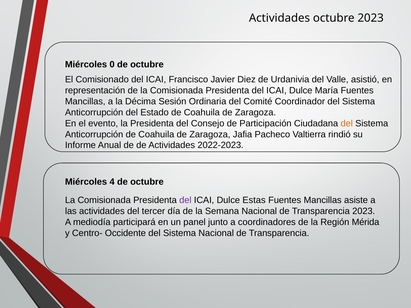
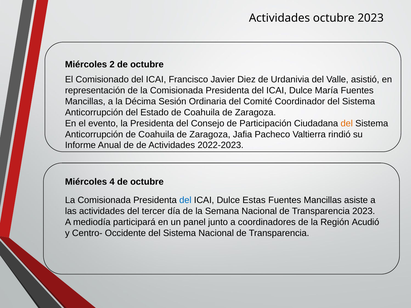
0: 0 -> 2
del at (185, 200) colour: purple -> blue
Mérida: Mérida -> Acudió
